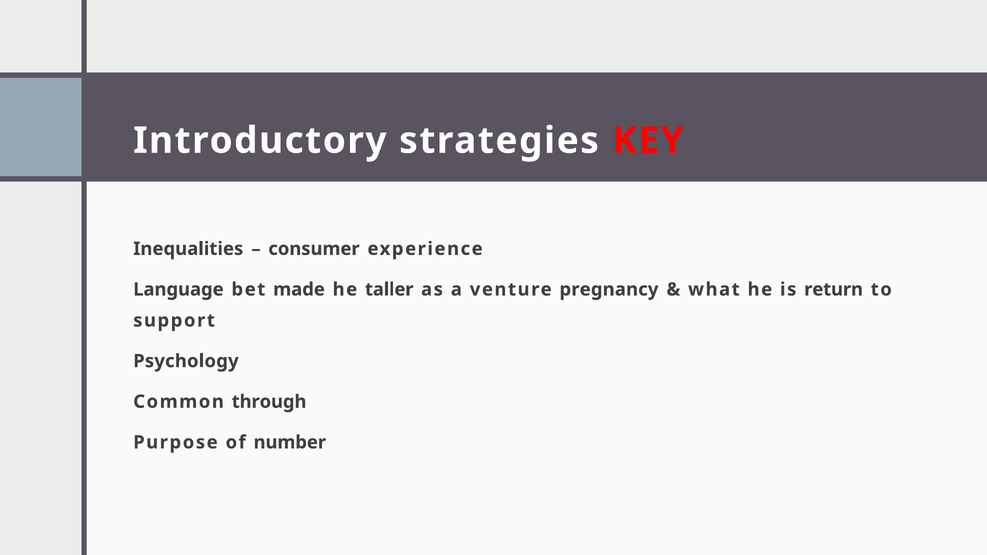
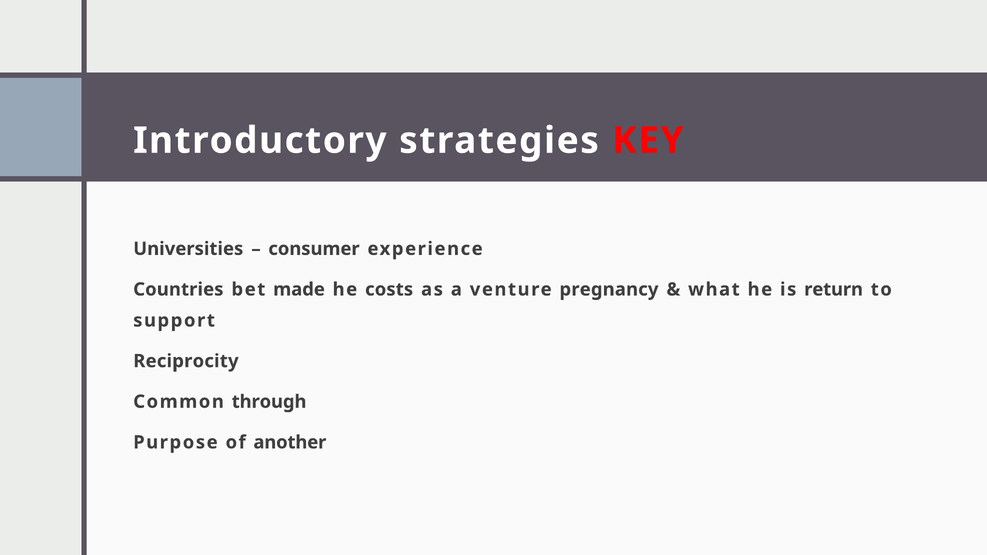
Inequalities: Inequalities -> Universities
Language: Language -> Countries
taller: taller -> costs
Psychology: Psychology -> Reciprocity
number: number -> another
